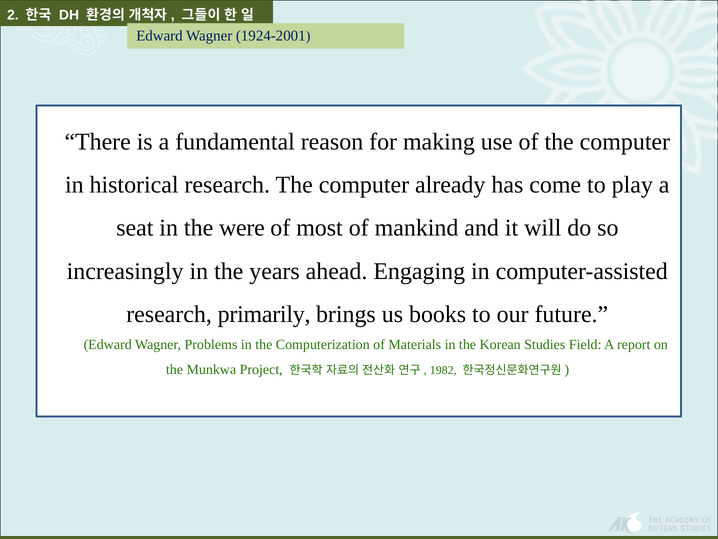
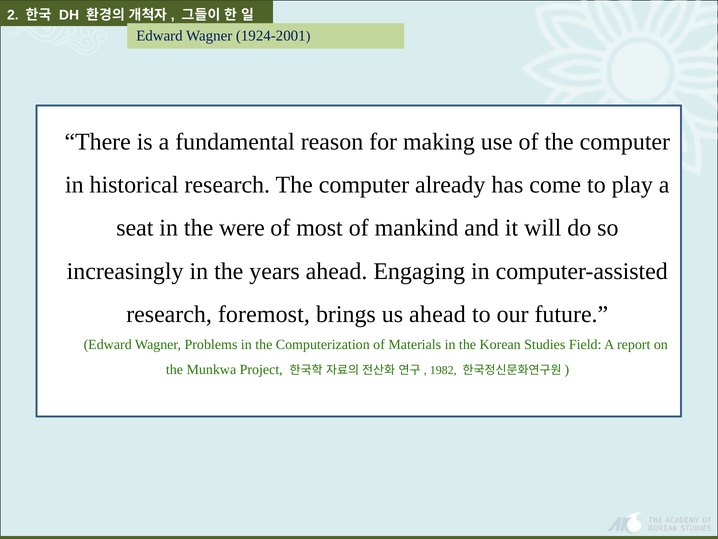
primarily: primarily -> foremost
us books: books -> ahead
